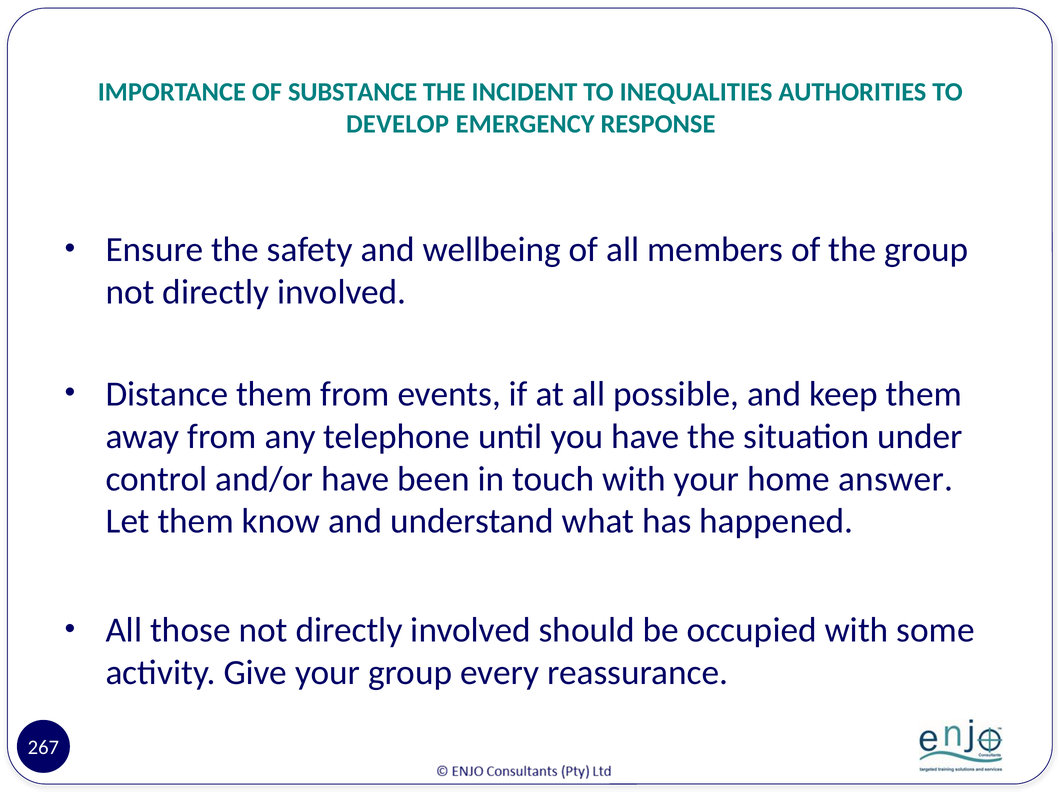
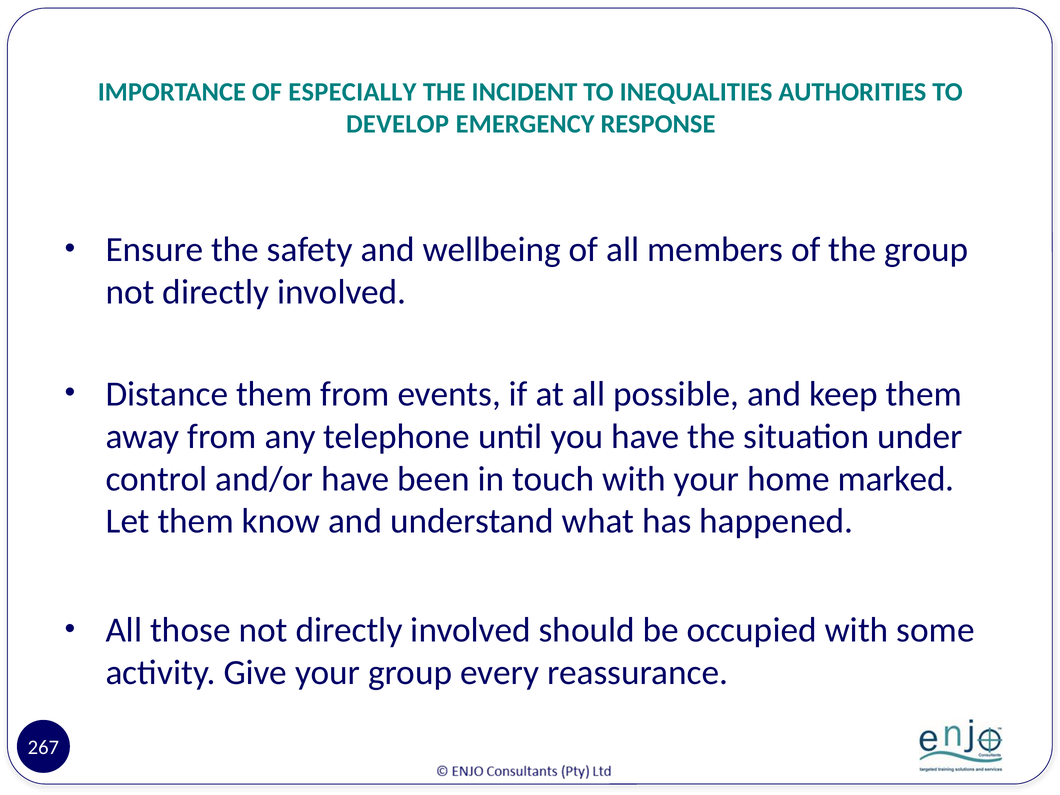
SUBSTANCE: SUBSTANCE -> ESPECIALLY
answer: answer -> marked
